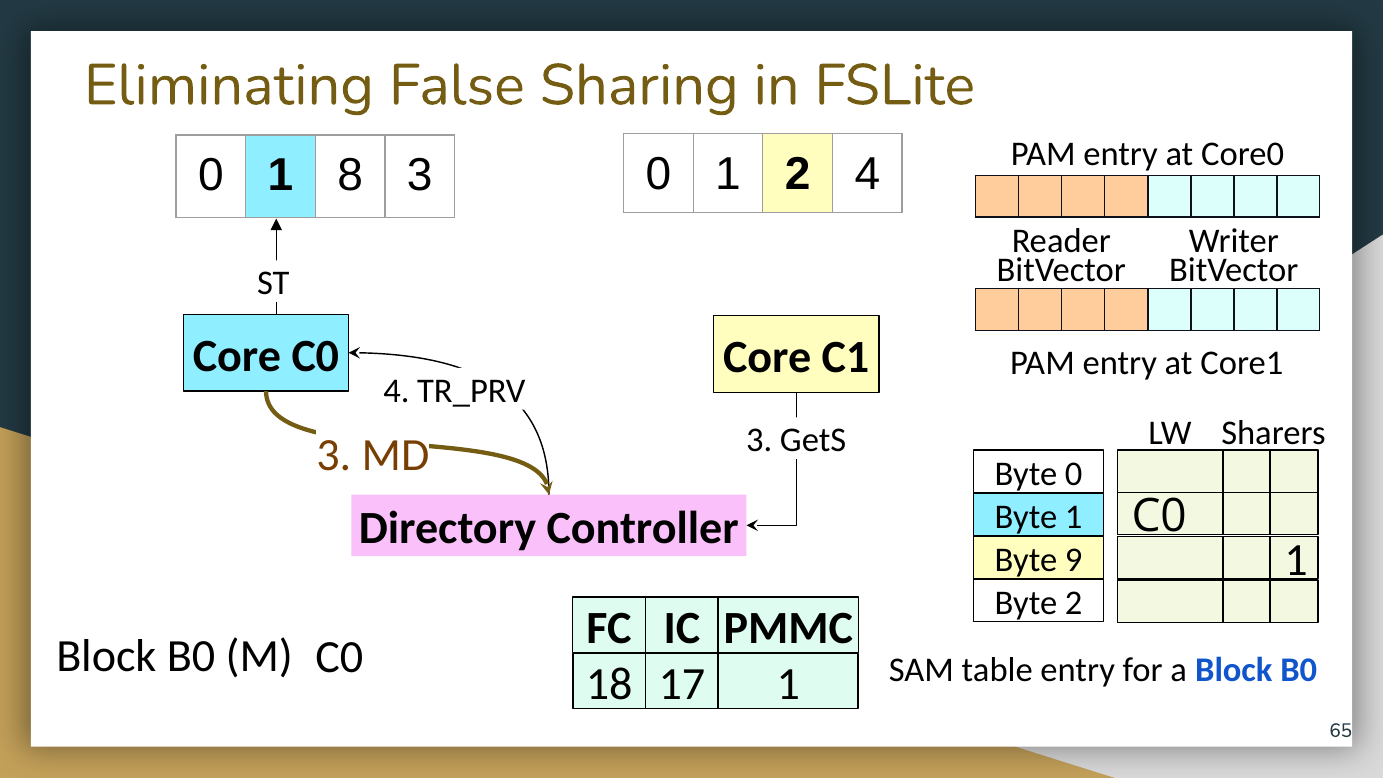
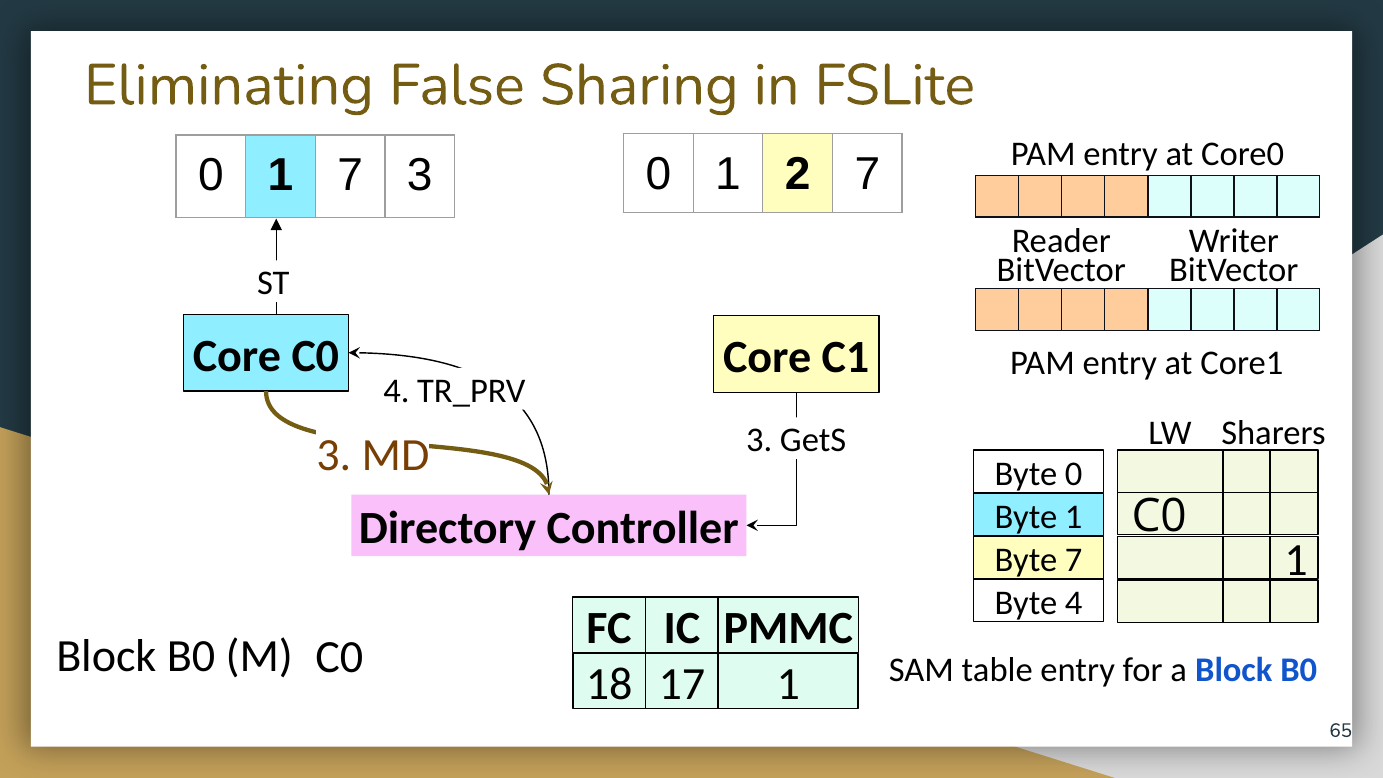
2 4: 4 -> 7
1 8: 8 -> 7
Byte 9: 9 -> 7
Byte 2: 2 -> 4
